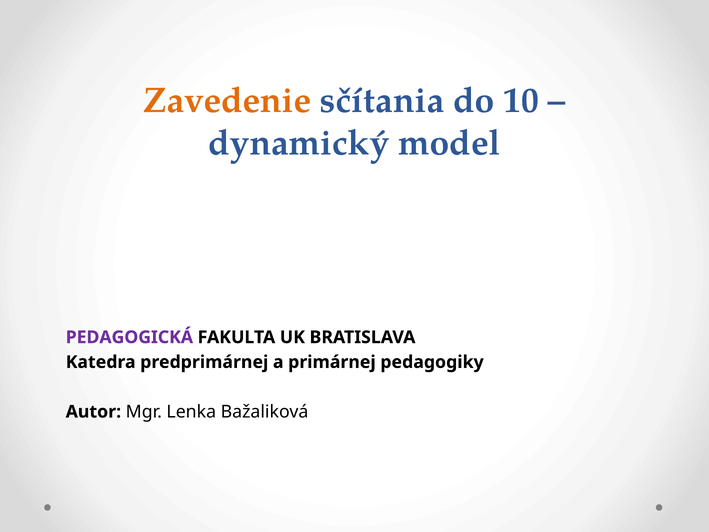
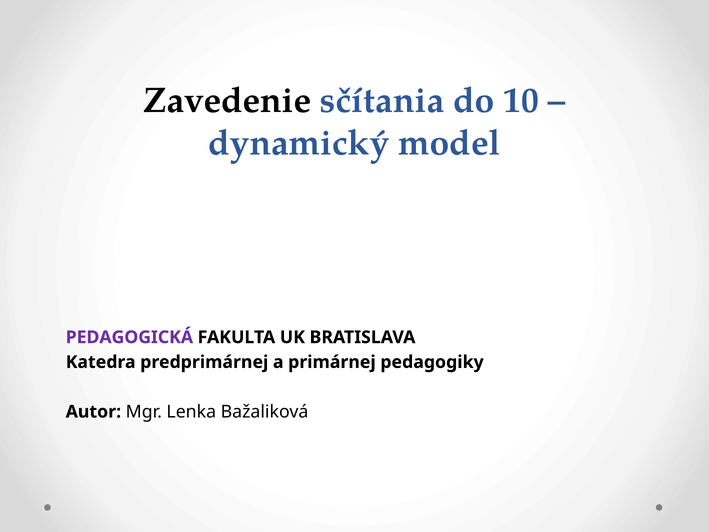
Zavedenie colour: orange -> black
